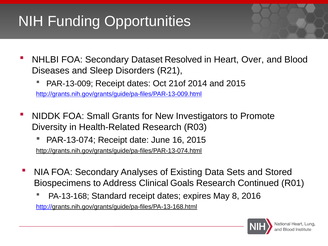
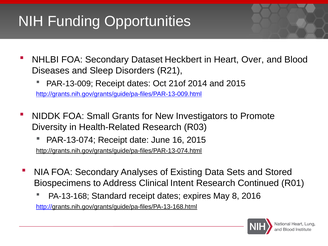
Resolved: Resolved -> Heckbert
Goals: Goals -> Intent
